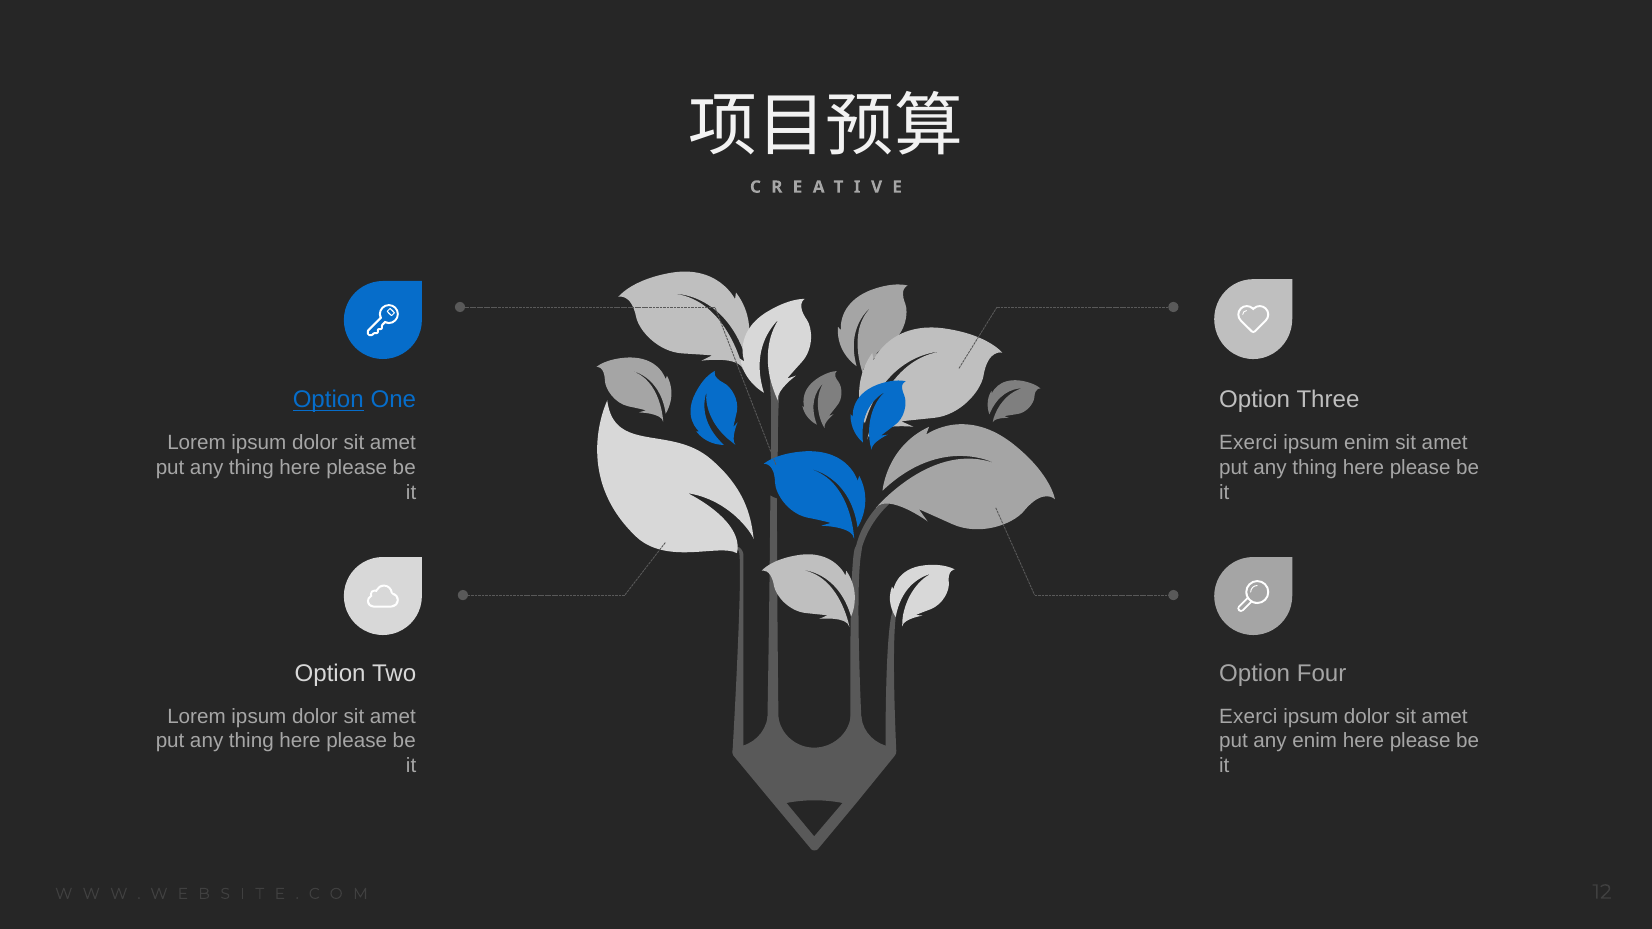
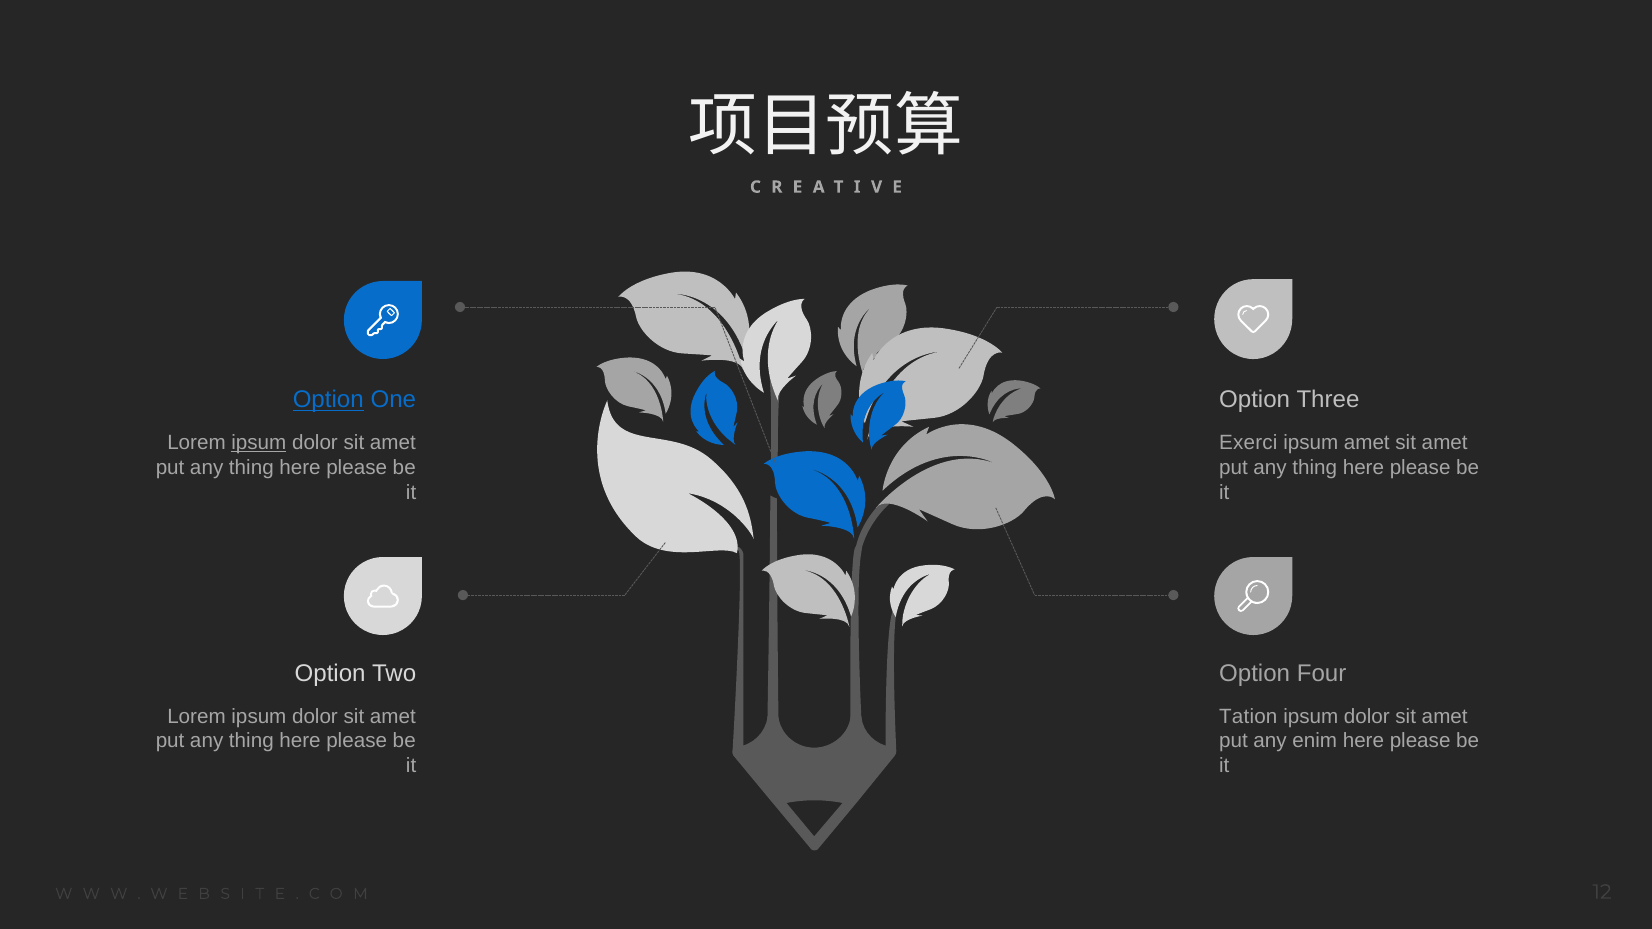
ipsum at (259, 443) underline: none -> present
ipsum enim: enim -> amet
Exerci at (1248, 716): Exerci -> Tation
